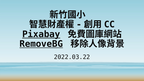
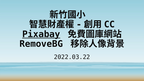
RemoveBG underline: present -> none
